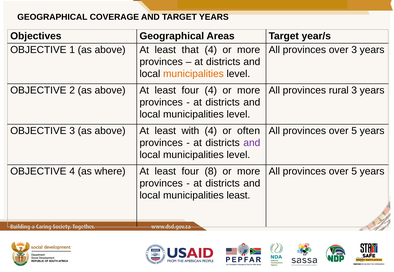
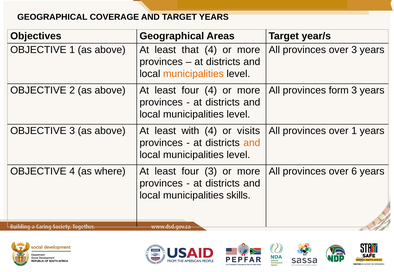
rural: rural -> form
often: often -> visits
5 at (354, 131): 5 -> 1
and at (252, 143) colour: purple -> orange
four 8: 8 -> 3
5 at (354, 172): 5 -> 6
municipalities least: least -> skills
